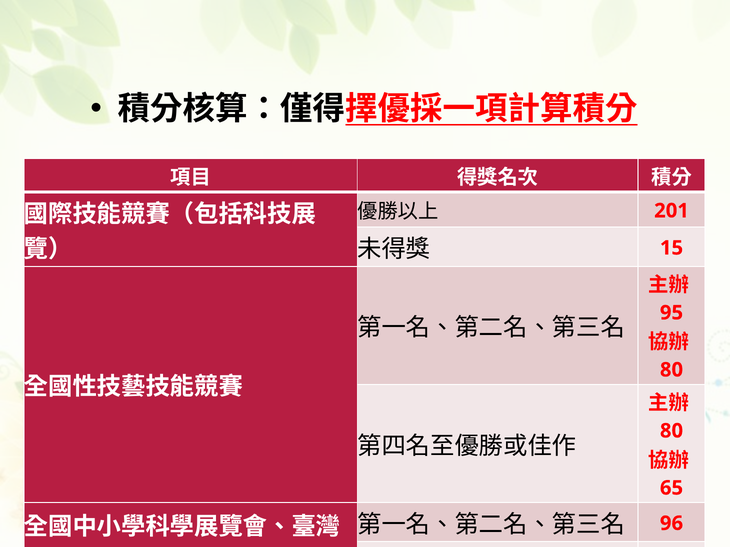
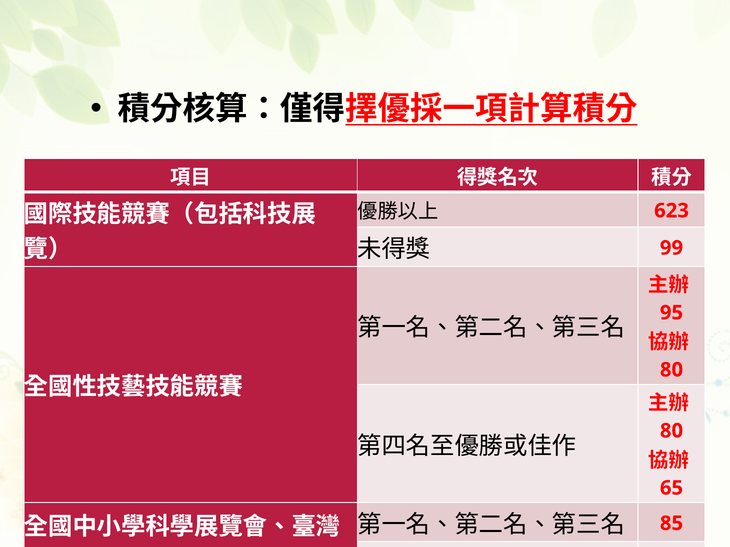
201: 201 -> 623
15: 15 -> 99
96: 96 -> 85
